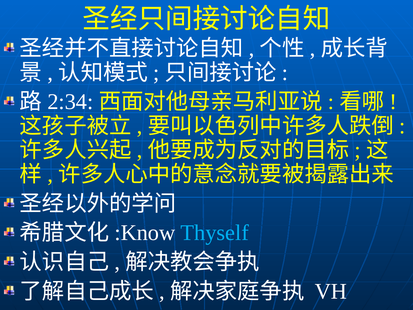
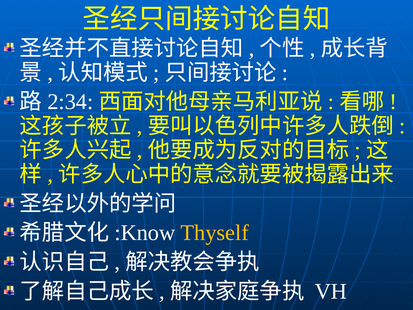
Thyself colour: light blue -> yellow
